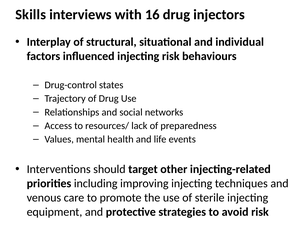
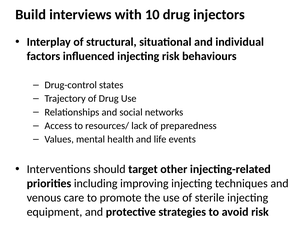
Skills: Skills -> Build
16: 16 -> 10
